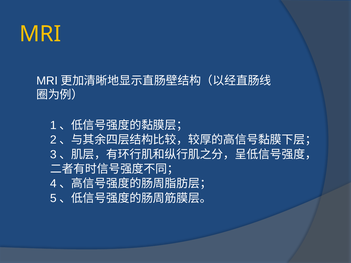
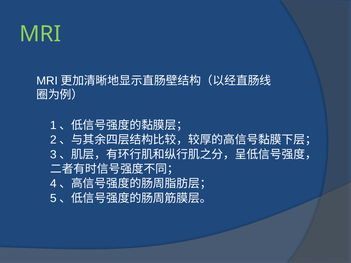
MRI colour: yellow -> light green
